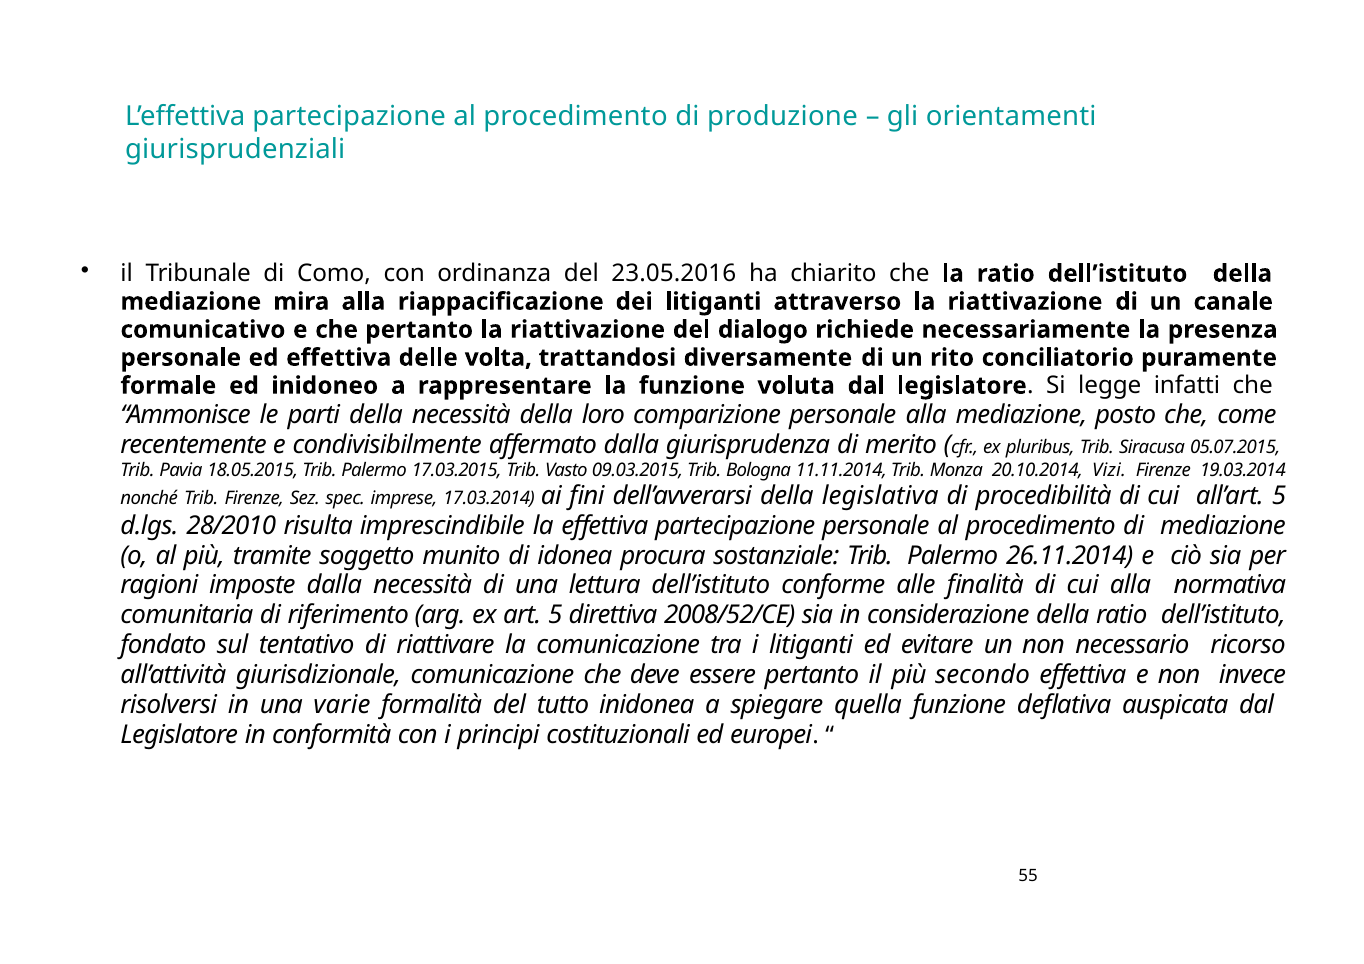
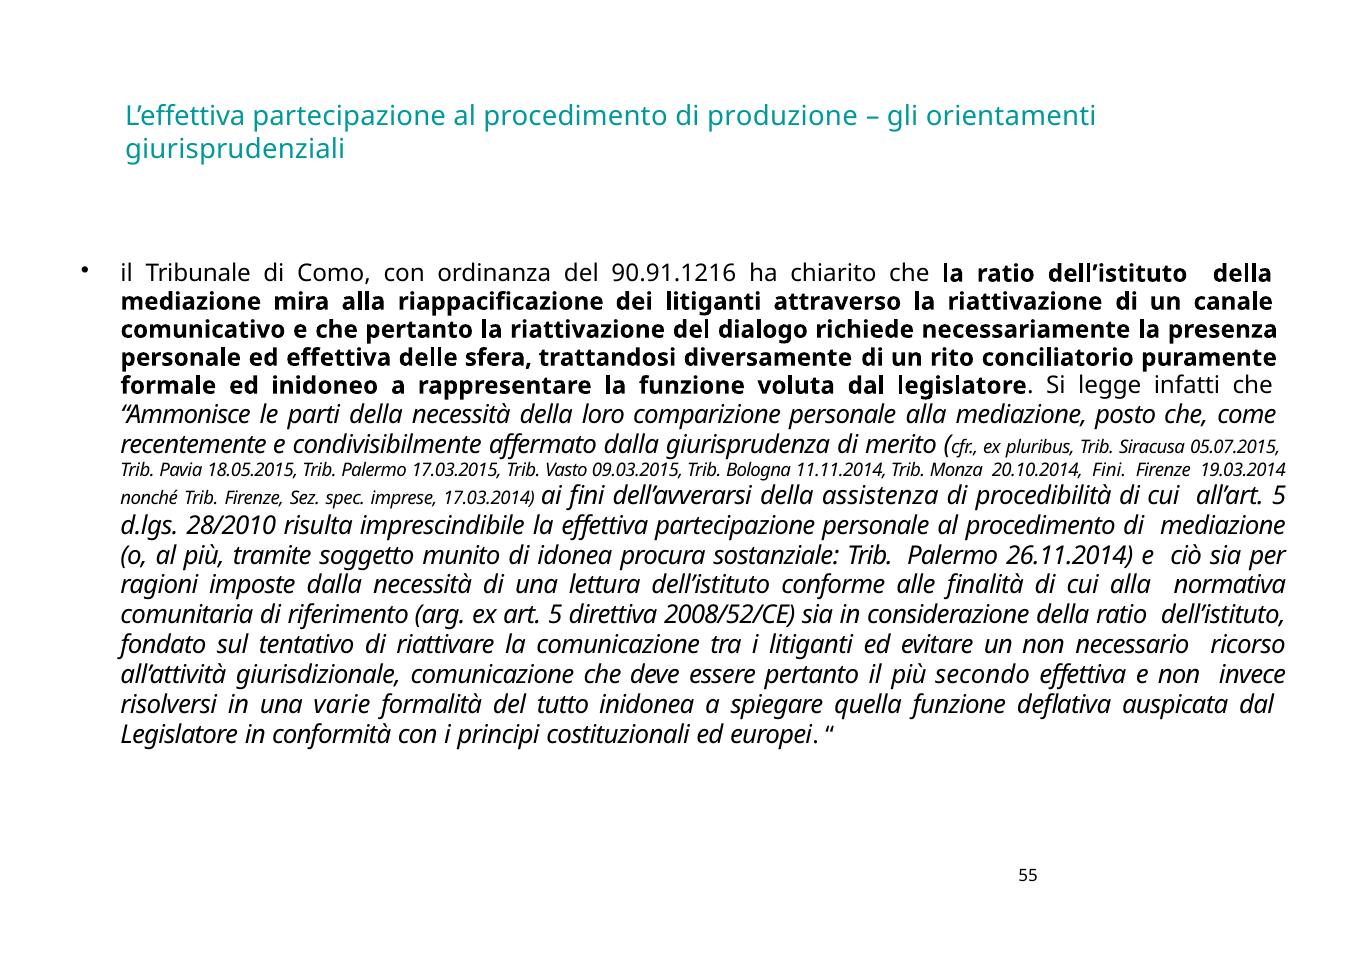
23.05.2016: 23.05.2016 -> 90.91.1216
volta: volta -> sfera
20.10.2014 Vizi: Vizi -> Fini
legislativa: legislativa -> assistenza
